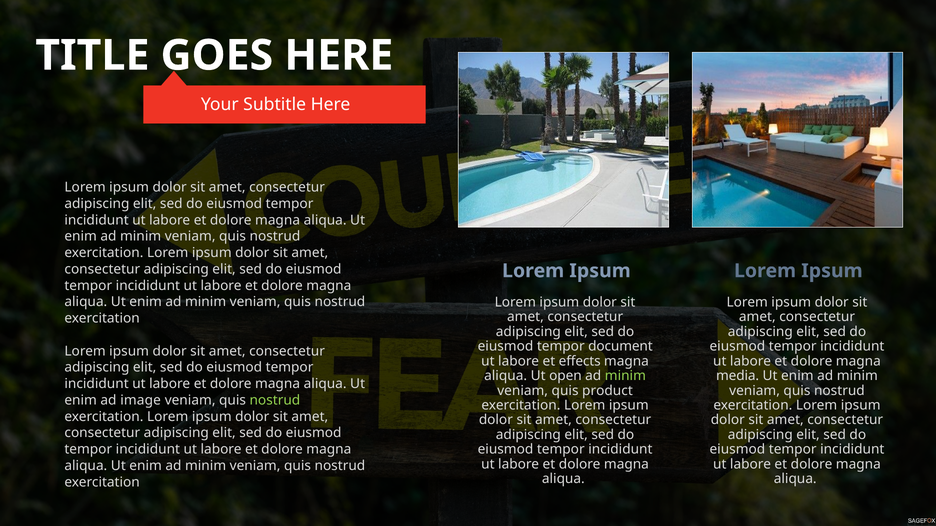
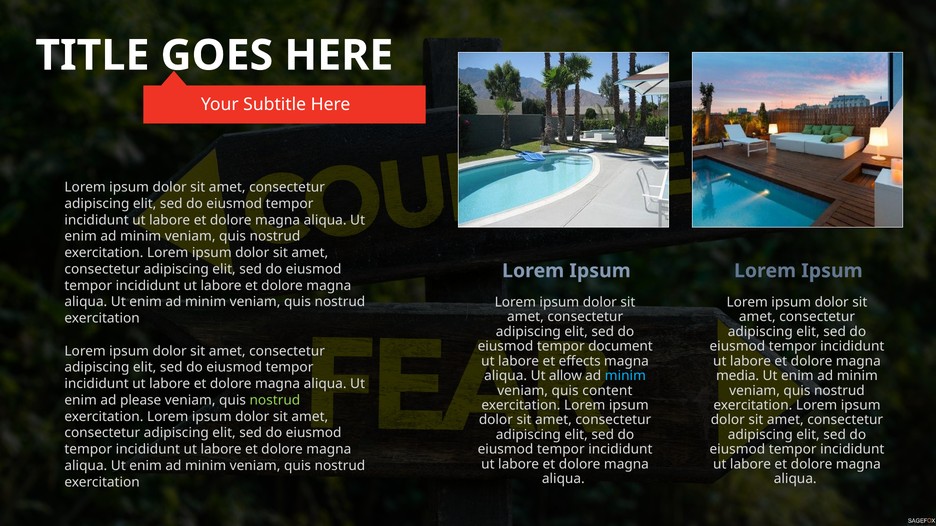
open: open -> allow
minim at (625, 376) colour: light green -> light blue
product: product -> content
image: image -> please
